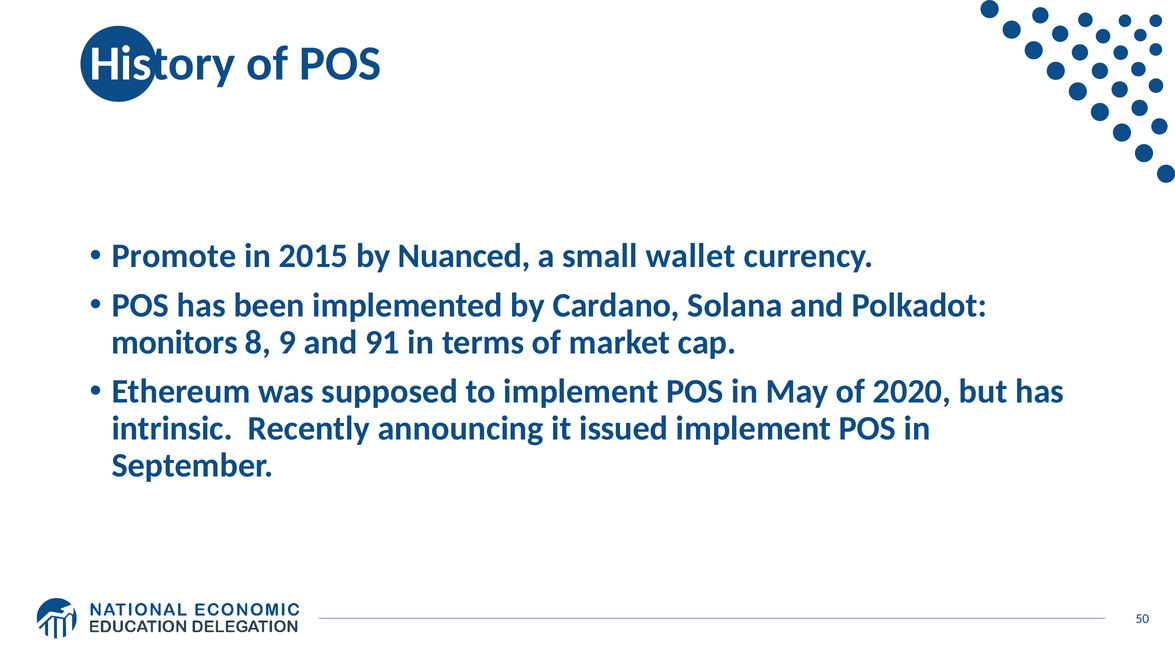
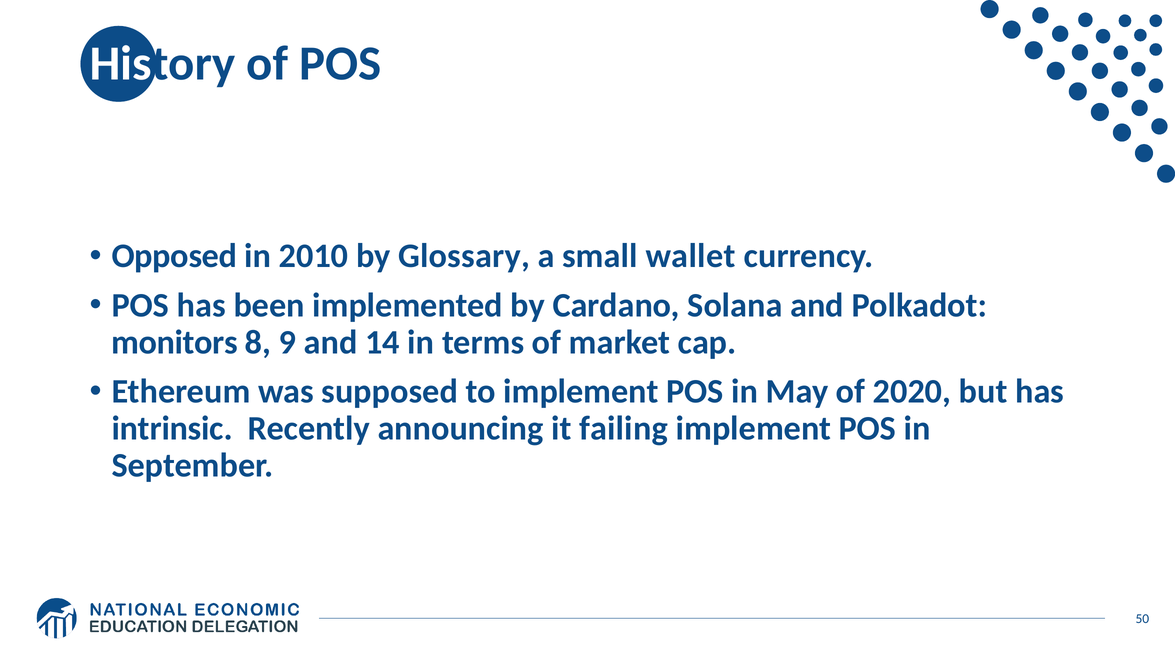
Promote: Promote -> Opposed
2015: 2015 -> 2010
Nuanced: Nuanced -> Glossary
91: 91 -> 14
issued: issued -> failing
